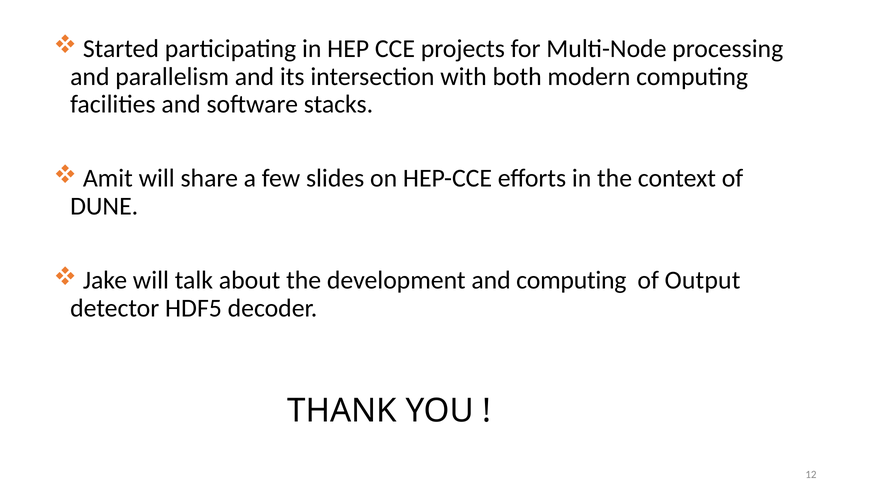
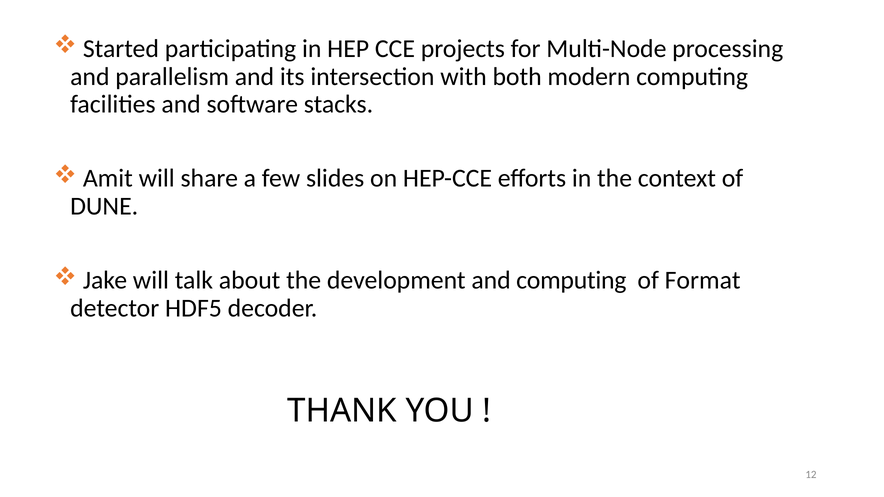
Output: Output -> Format
